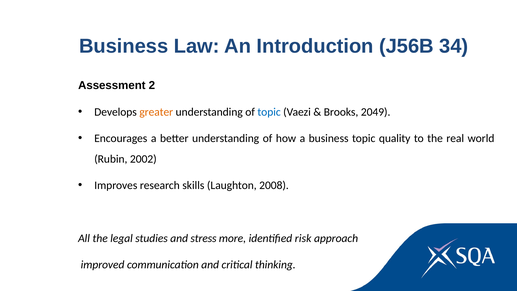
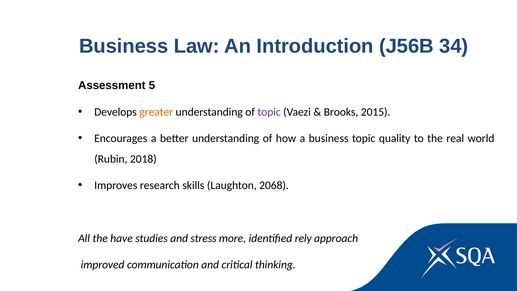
2: 2 -> 5
topic at (269, 112) colour: blue -> purple
2049: 2049 -> 2015
2002: 2002 -> 2018
2008: 2008 -> 2068
legal: legal -> have
risk: risk -> rely
